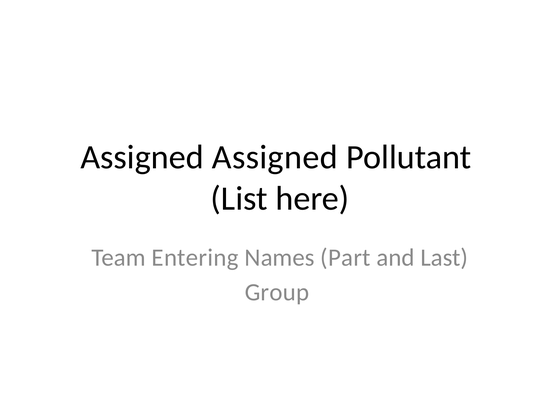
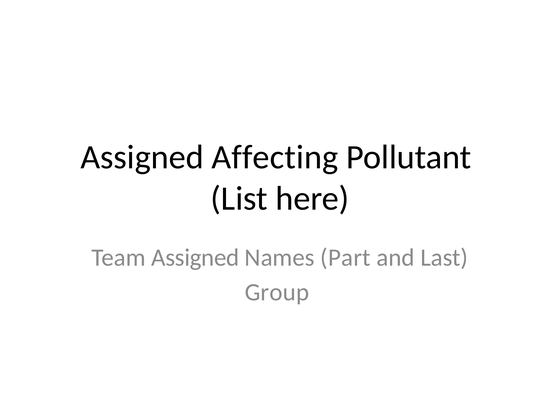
Assigned Assigned: Assigned -> Affecting
Team Entering: Entering -> Assigned
